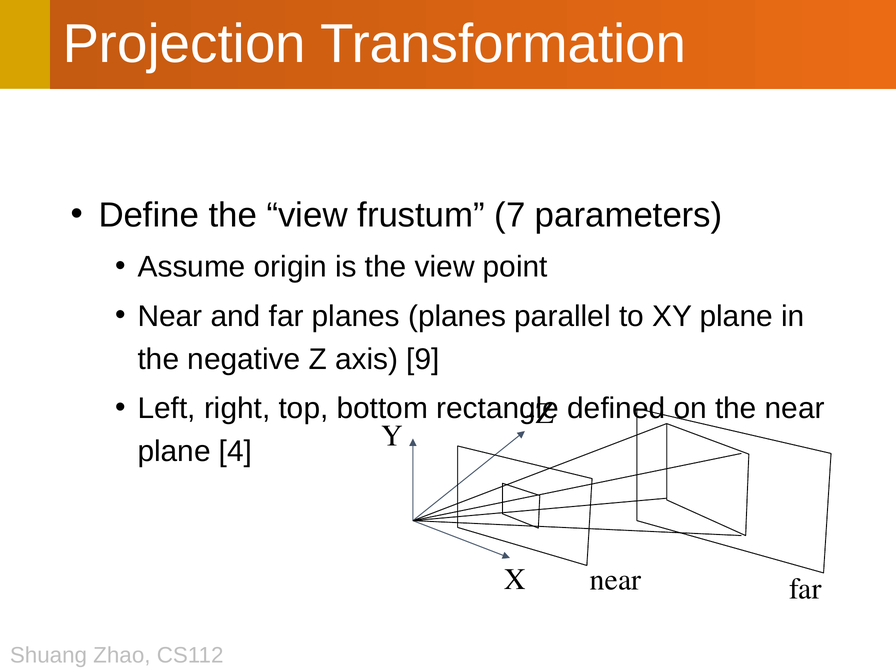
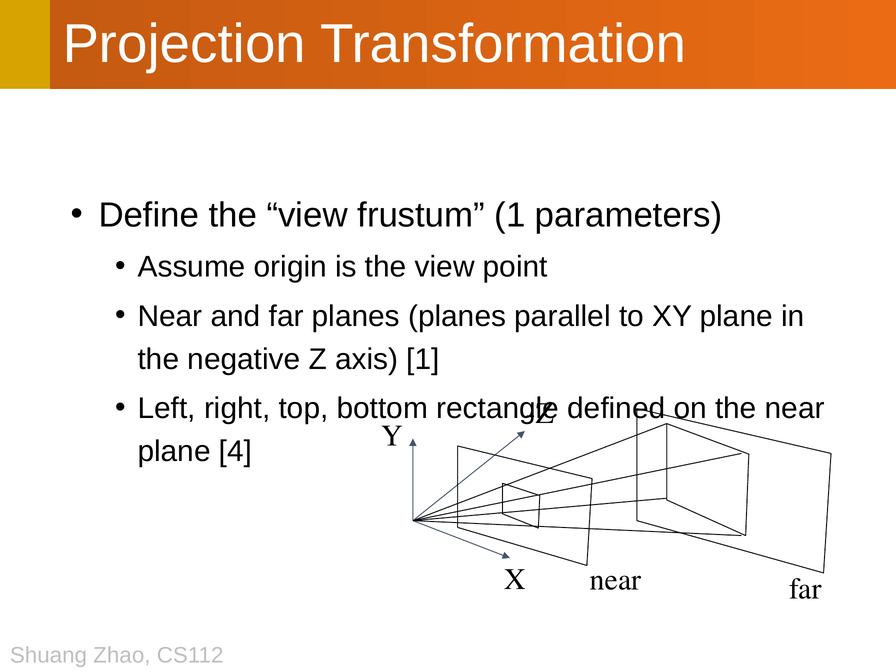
frustum 7: 7 -> 1
axis 9: 9 -> 1
